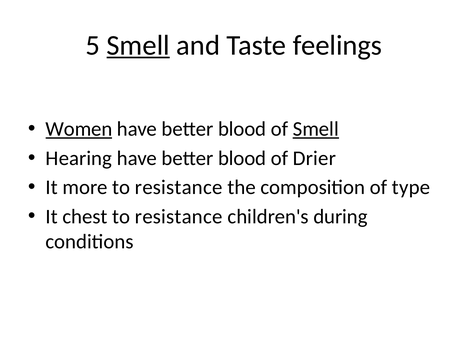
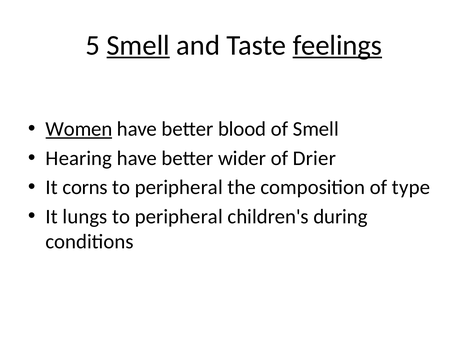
feelings underline: none -> present
Smell at (316, 129) underline: present -> none
blood at (242, 158): blood -> wider
more: more -> corns
resistance at (179, 187): resistance -> peripheral
chest: chest -> lungs
resistance at (179, 217): resistance -> peripheral
